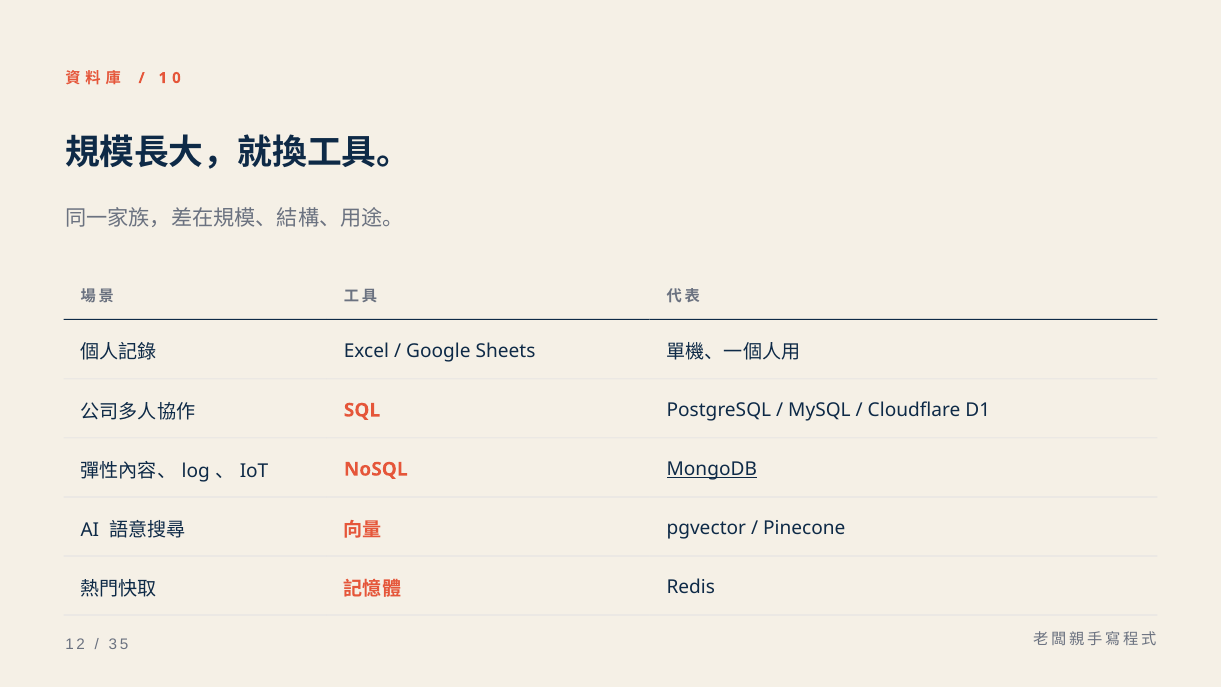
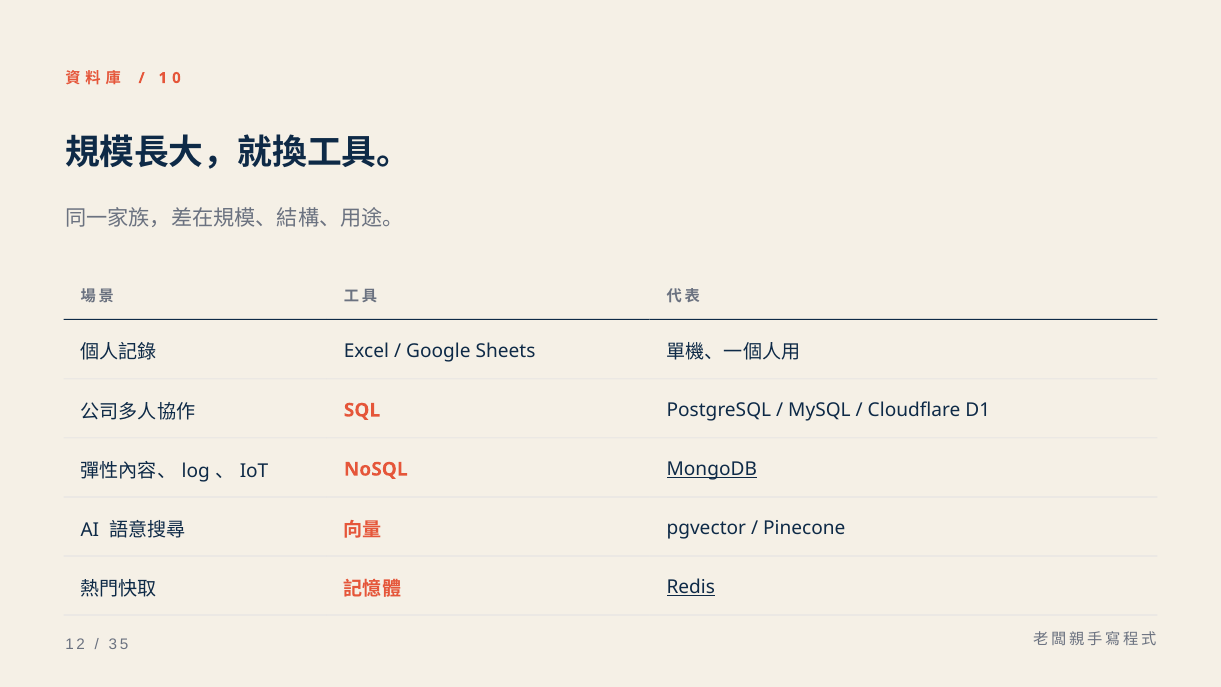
Redis underline: none -> present
